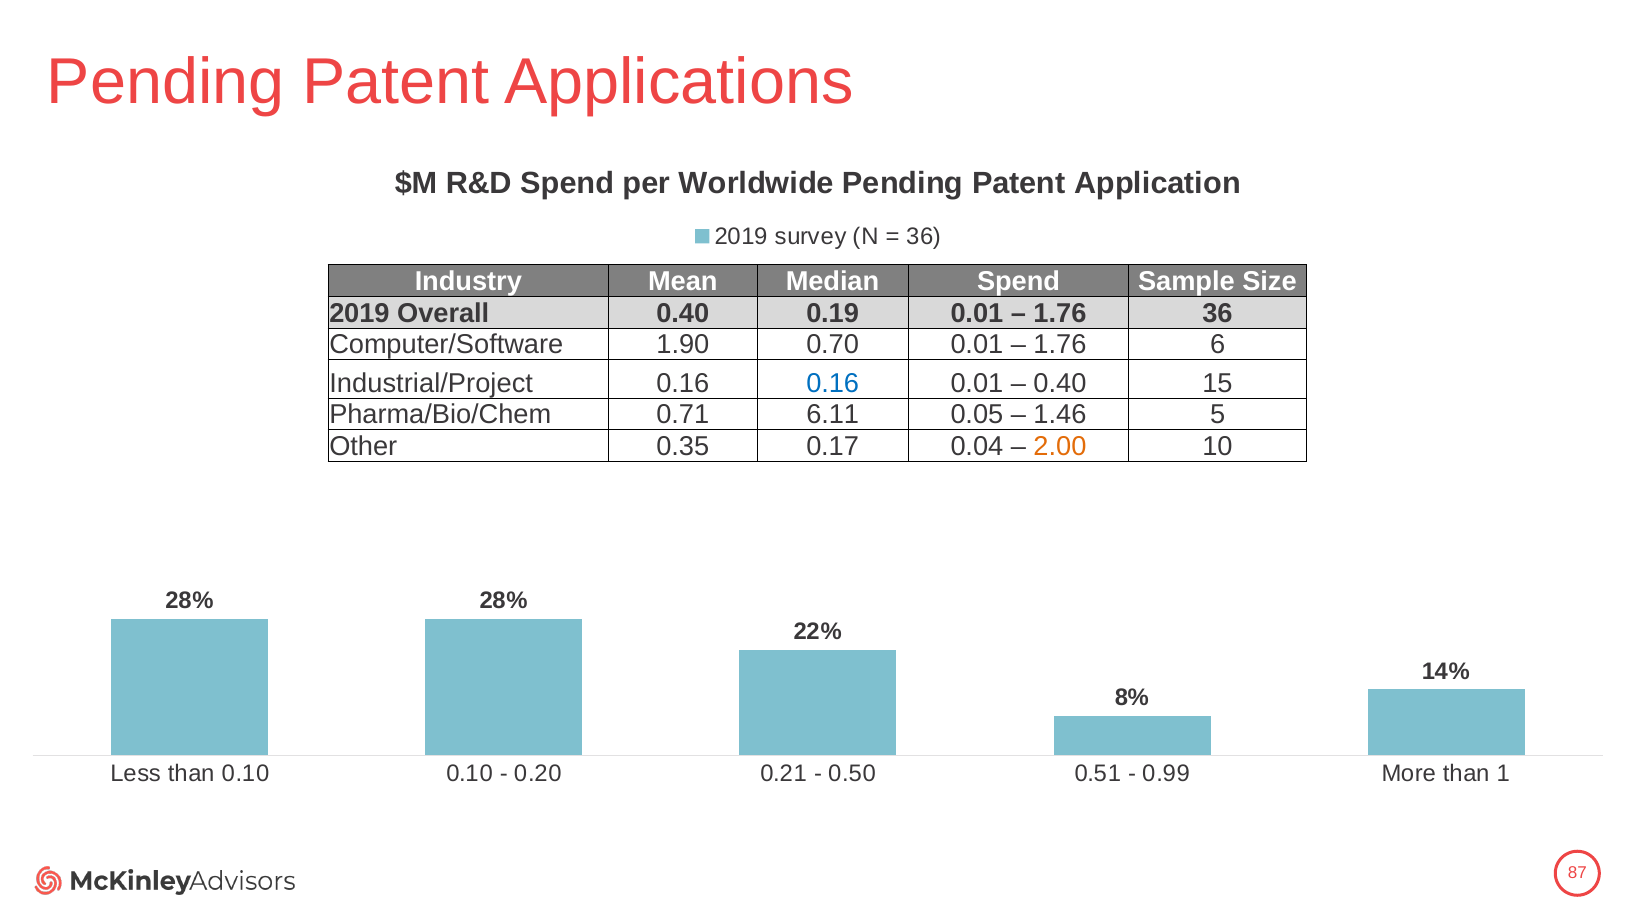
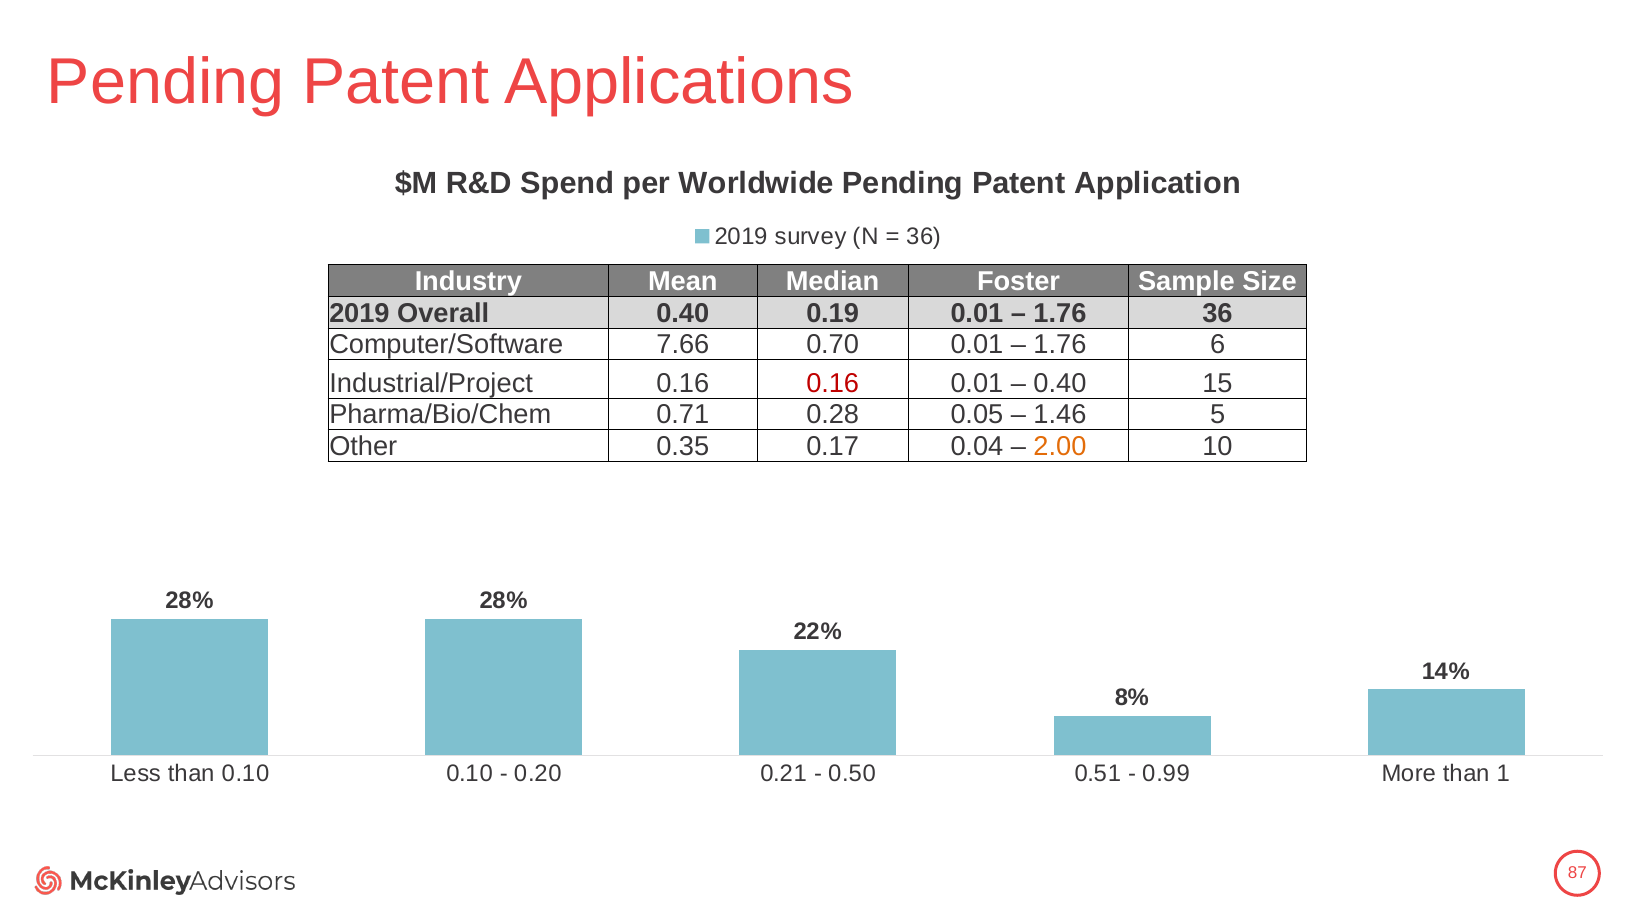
Median Spend: Spend -> Foster
1.90: 1.90 -> 7.66
0.16 at (833, 383) colour: blue -> red
6.11: 6.11 -> 0.28
